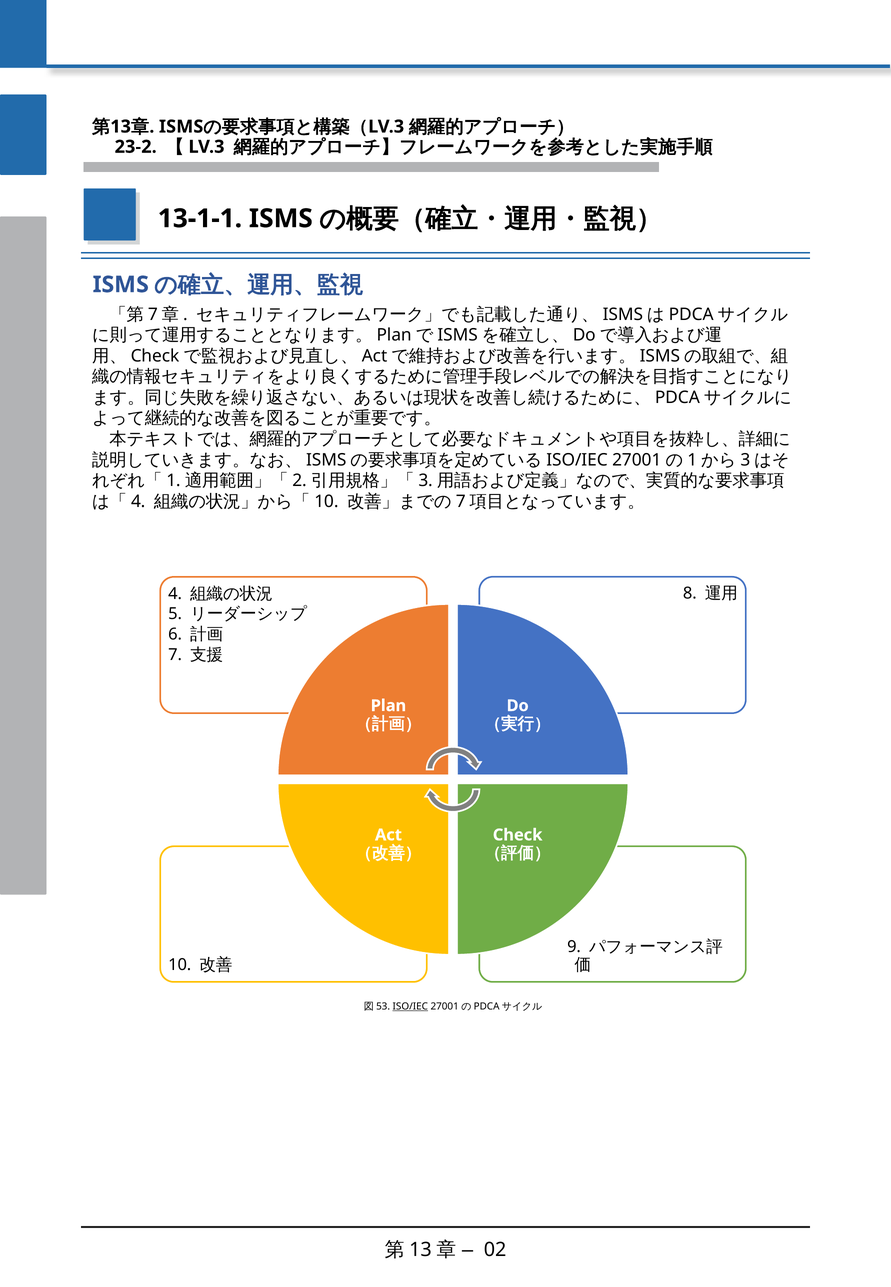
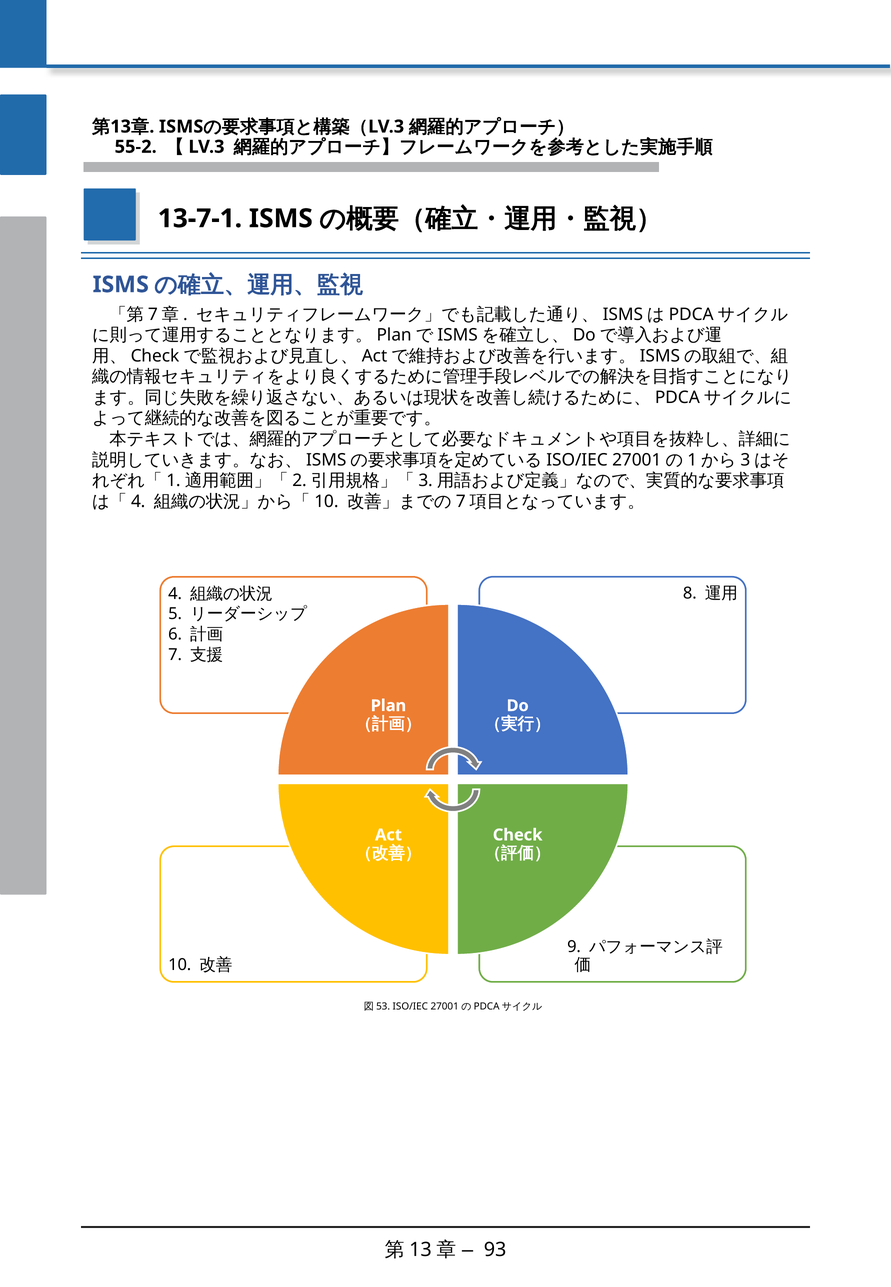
23-2: 23-2 -> 55-2
13-1-1: 13-1-1 -> 13-7-1
ISO/IEC underline: present -> none
02: 02 -> 93
